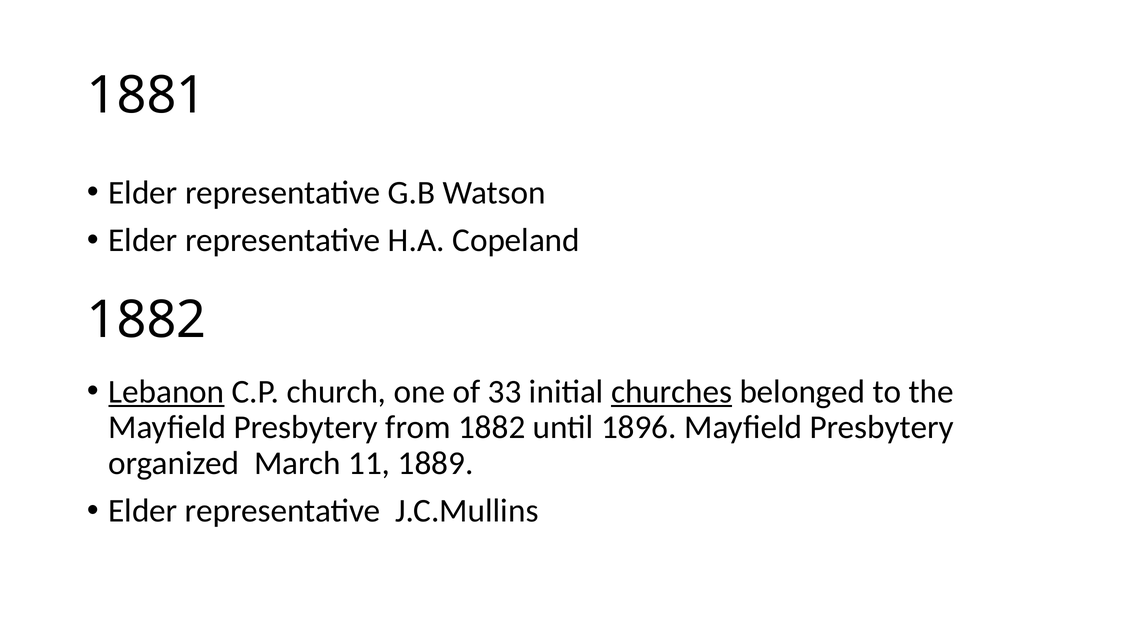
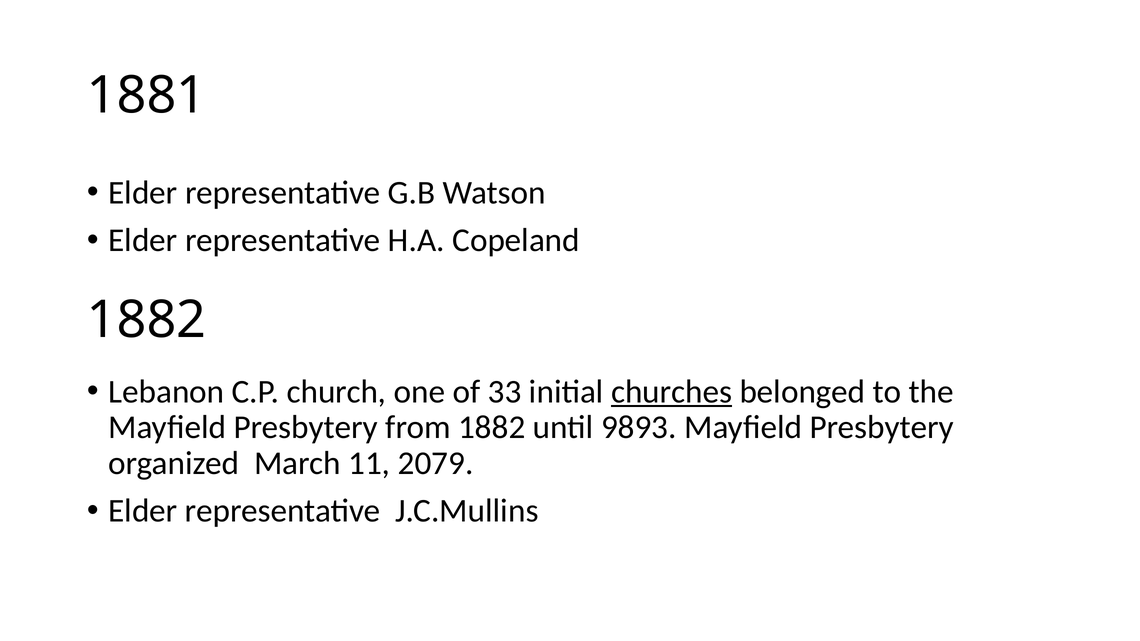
Lebanon underline: present -> none
1896: 1896 -> 9893
1889: 1889 -> 2079
